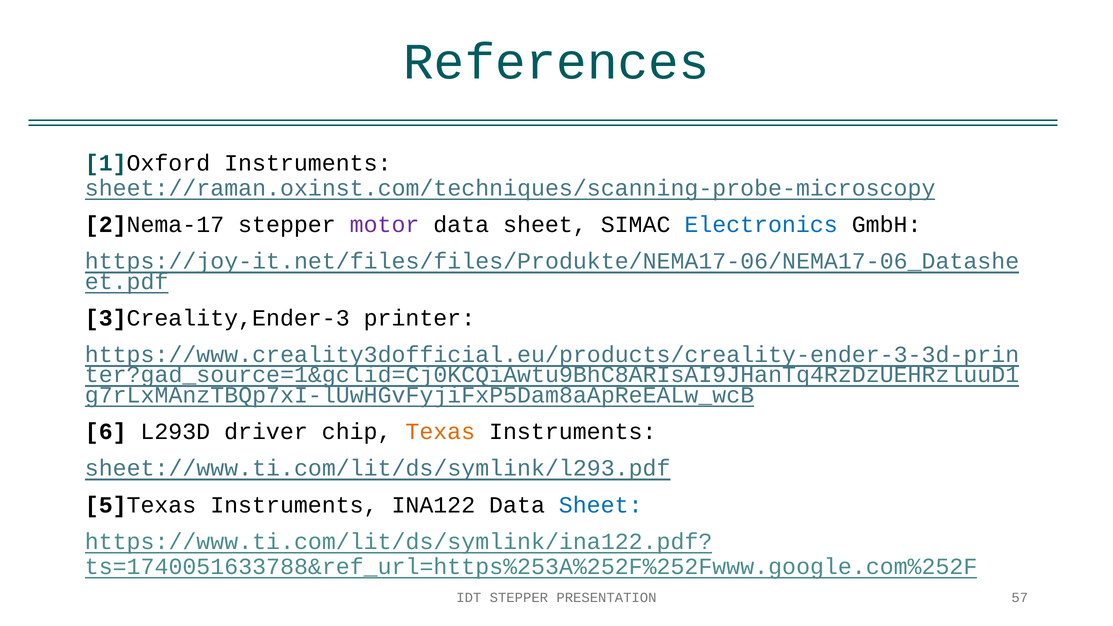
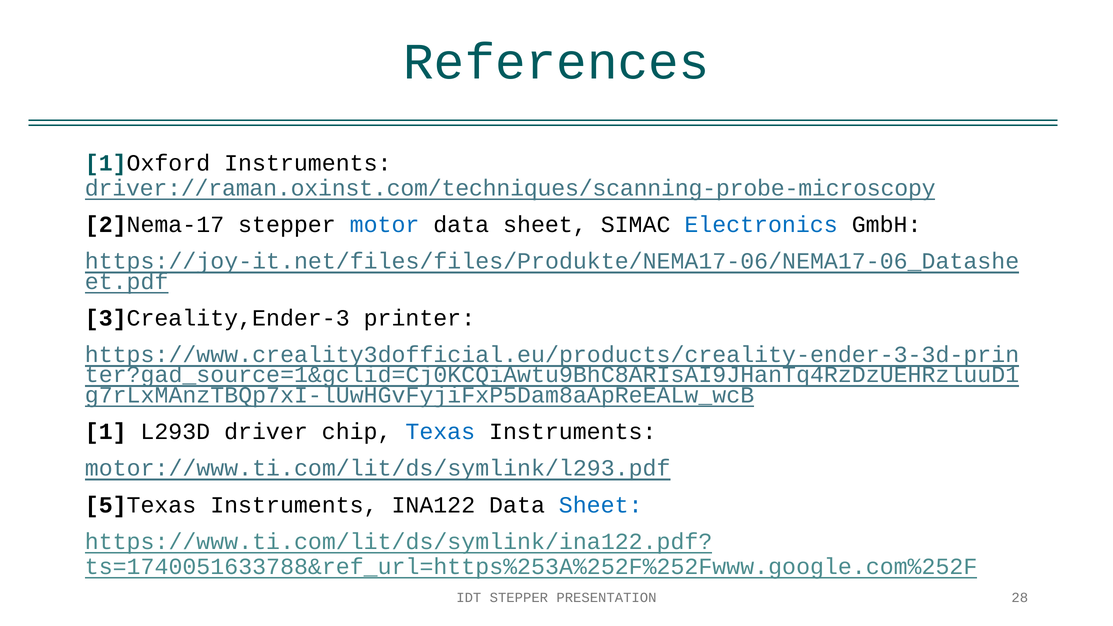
sheet://raman.oxinst.com/techniques/scanning-probe-microscopy: sheet://raman.oxinst.com/techniques/scanning-probe-microscopy -> driver://raman.oxinst.com/techniques/scanning-probe-microscopy
motor colour: purple -> blue
6: 6 -> 1
Texas colour: orange -> blue
sheet://www.ti.com/lit/ds/symlink/l293.pdf: sheet://www.ti.com/lit/ds/symlink/l293.pdf -> motor://www.ti.com/lit/ds/symlink/l293.pdf
57: 57 -> 28
